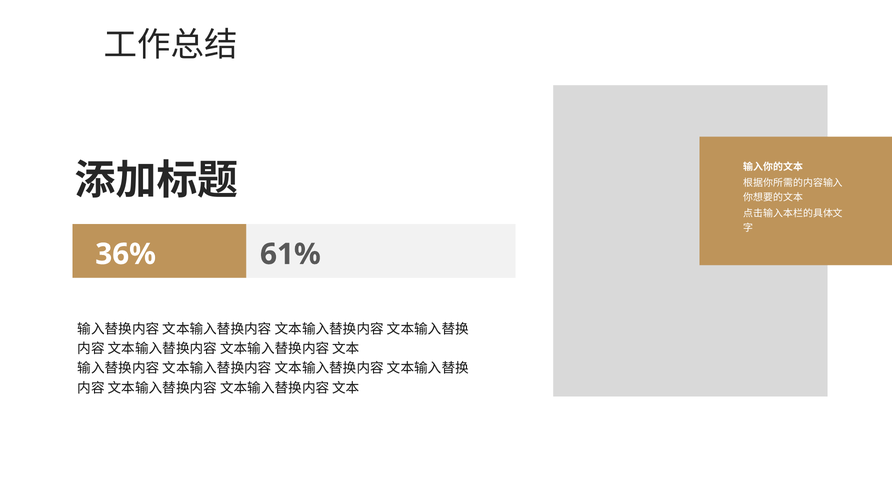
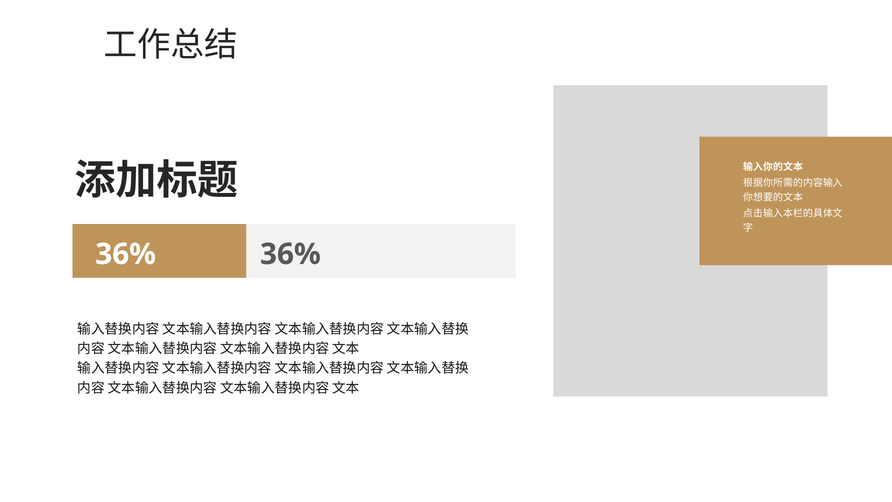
36% 61%: 61% -> 36%
